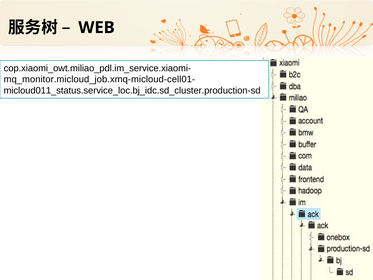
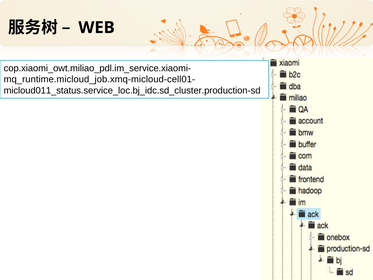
mq_monitor.micloud_job.xmq-micloud-cell01-: mq_monitor.micloud_job.xmq-micloud-cell01- -> mq_runtime.micloud_job.xmq-micloud-cell01-
